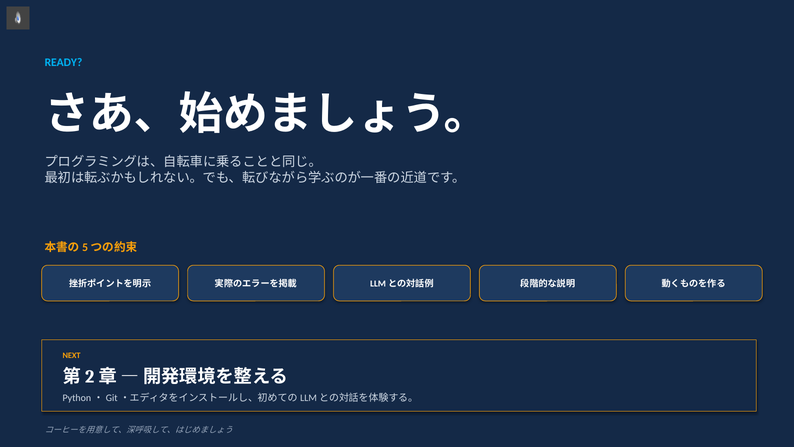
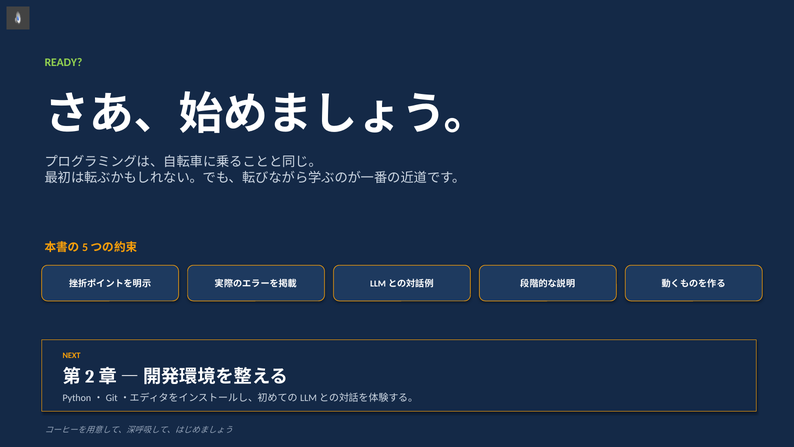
READY colour: light blue -> light green
